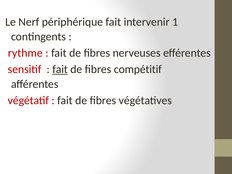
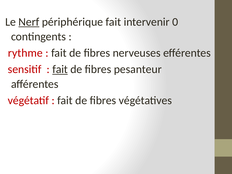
Nerf underline: none -> present
1: 1 -> 0
compétitif: compétitif -> pesanteur
